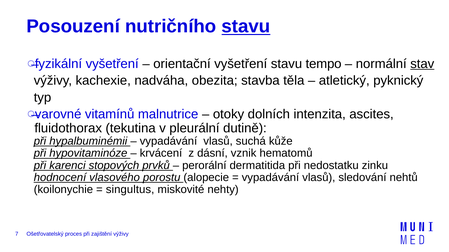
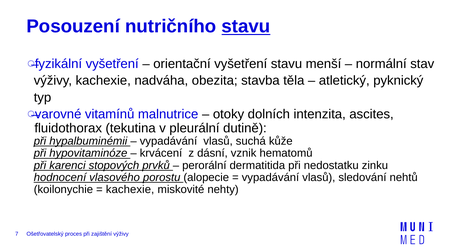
tempo: tempo -> menší
stav underline: present -> none
singultus at (130, 190): singultus -> kachexie
